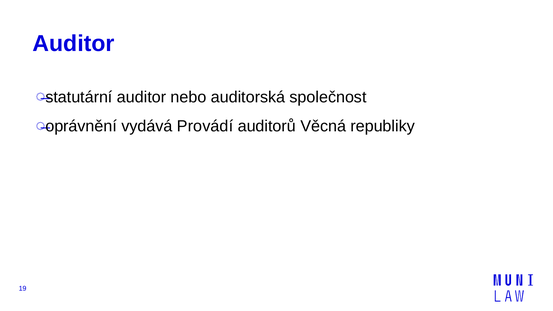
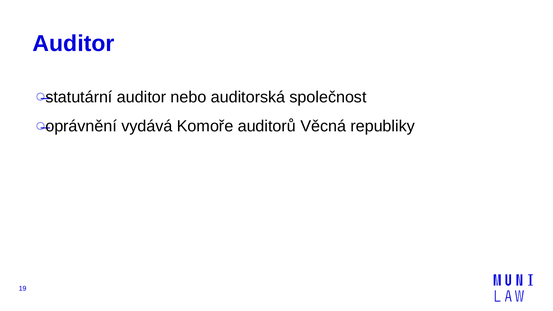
Provádí: Provádí -> Komoře
